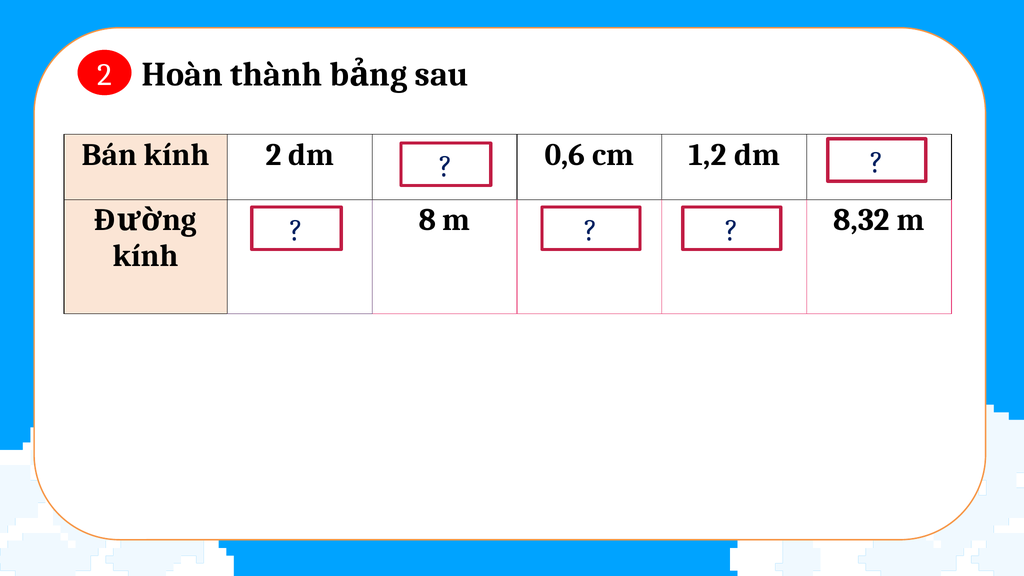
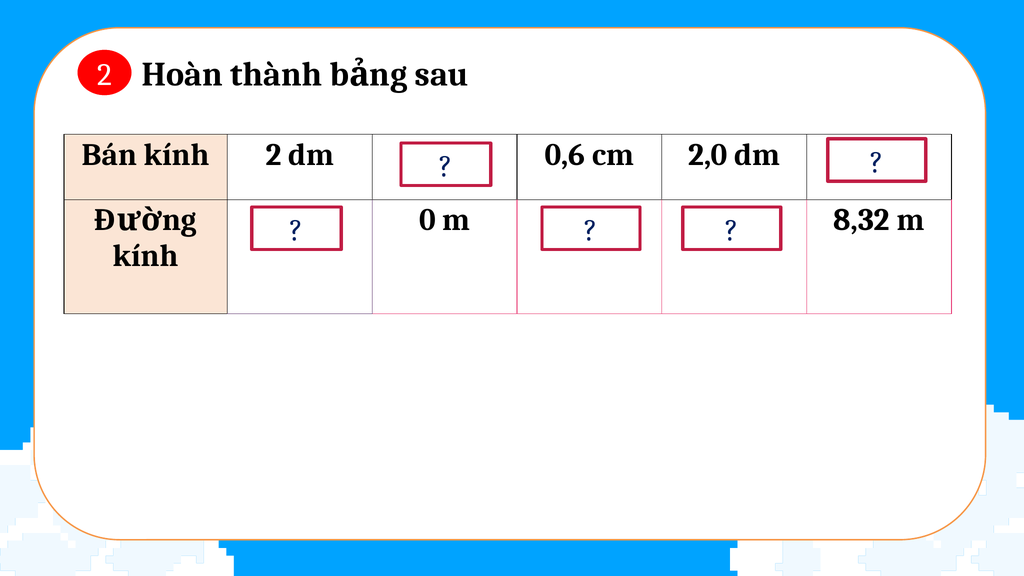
cm 1,2: 1,2 -> 2,0
8: 8 -> 0
